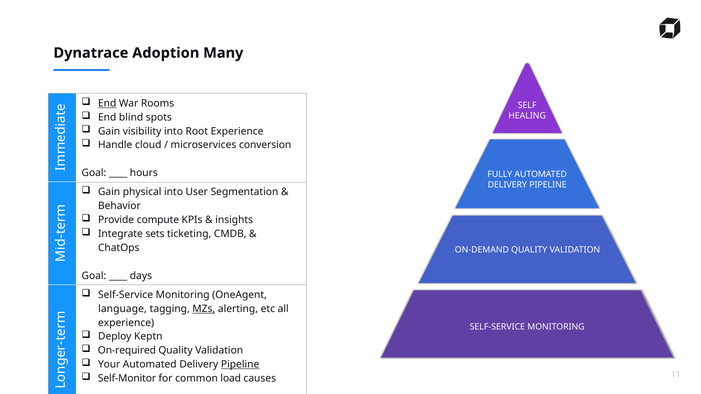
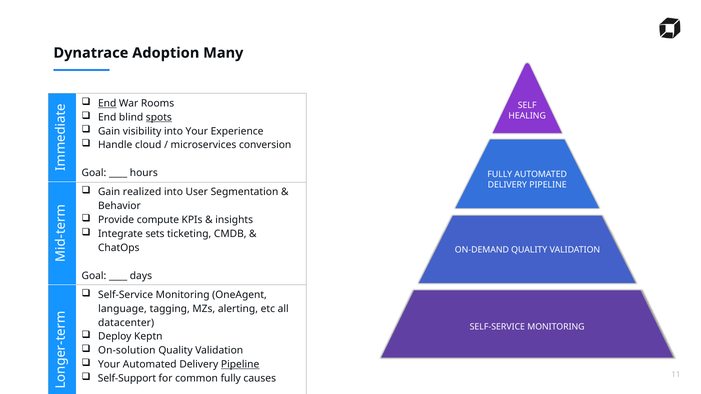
spots underline: none -> present
into Root: Root -> Your
physical: physical -> realized
MZs underline: present -> none
experience at (126, 323): experience -> datacenter
On-required: On-required -> On-solution
Self-Monitor: Self-Monitor -> Self-Support
common load: load -> fully
